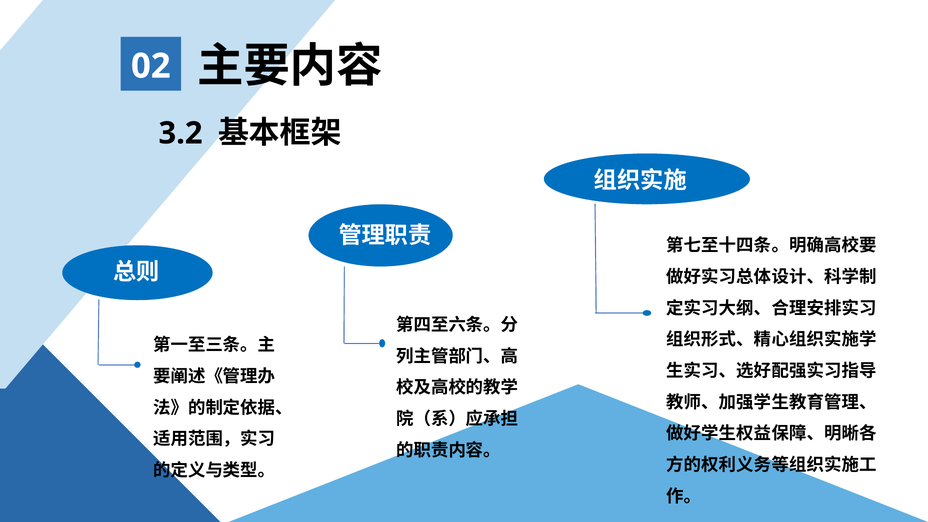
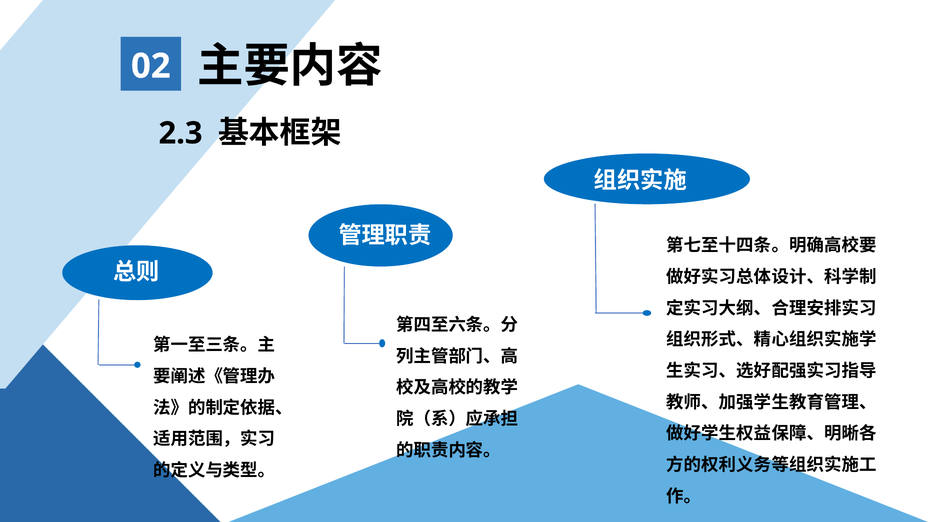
3.2: 3.2 -> 2.3
